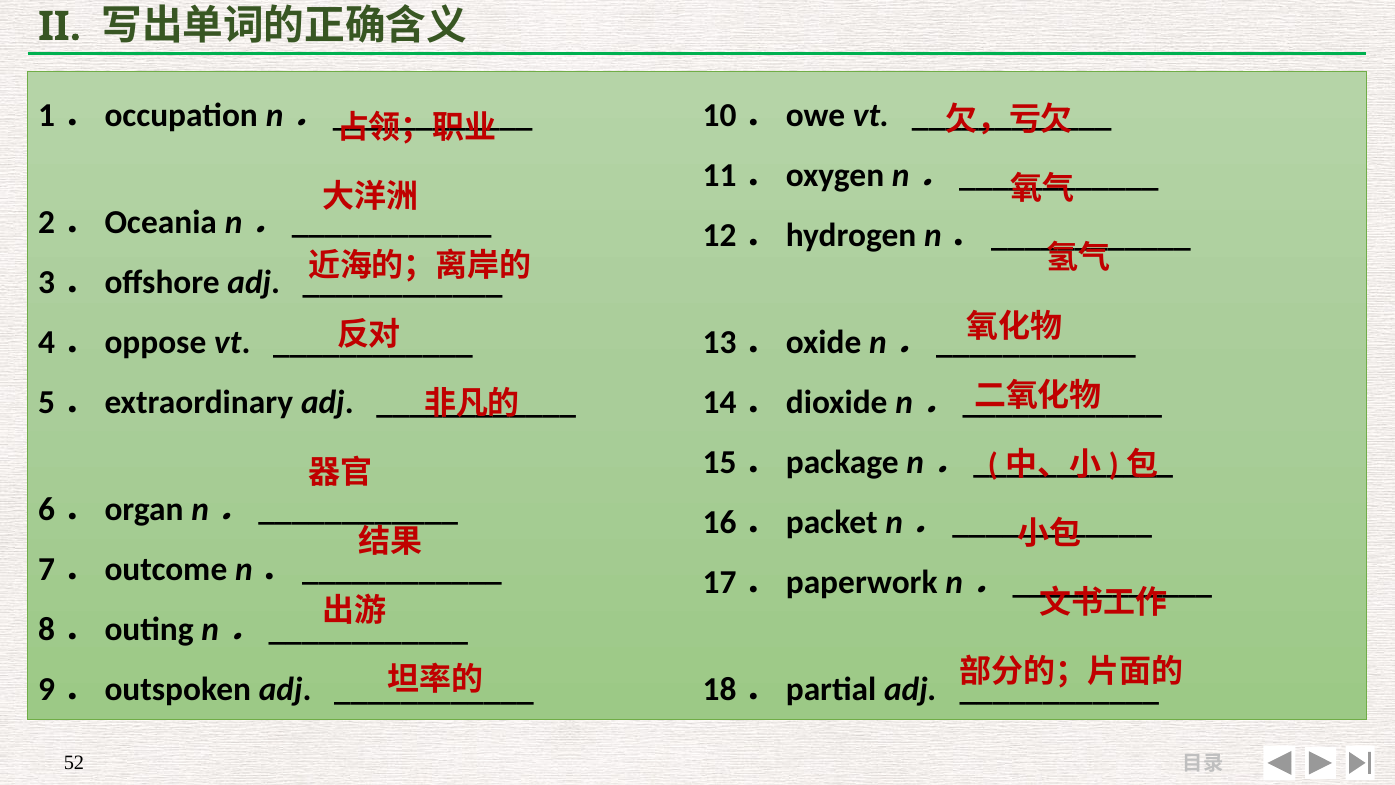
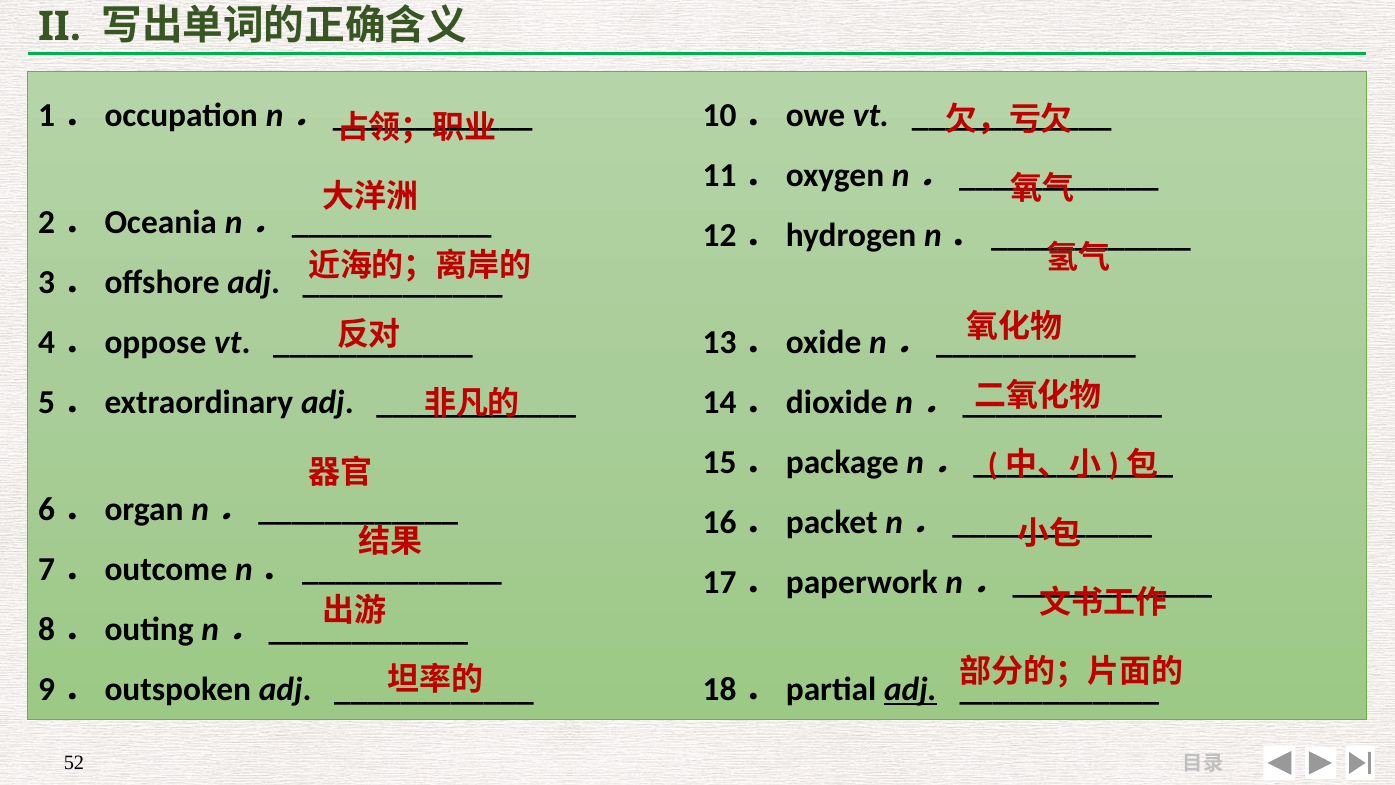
adj at (910, 689) underline: none -> present
